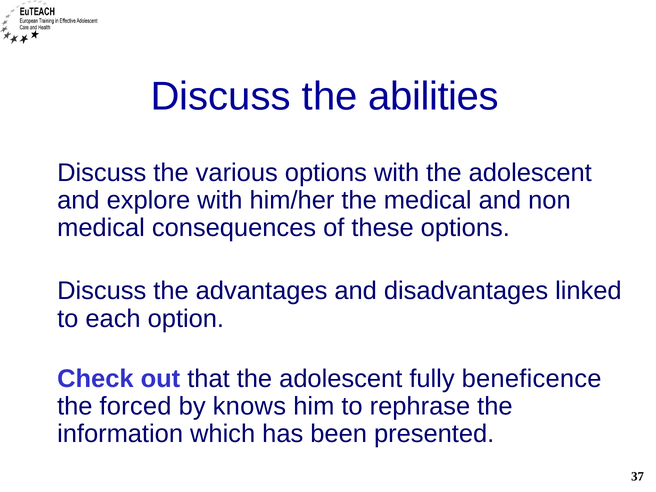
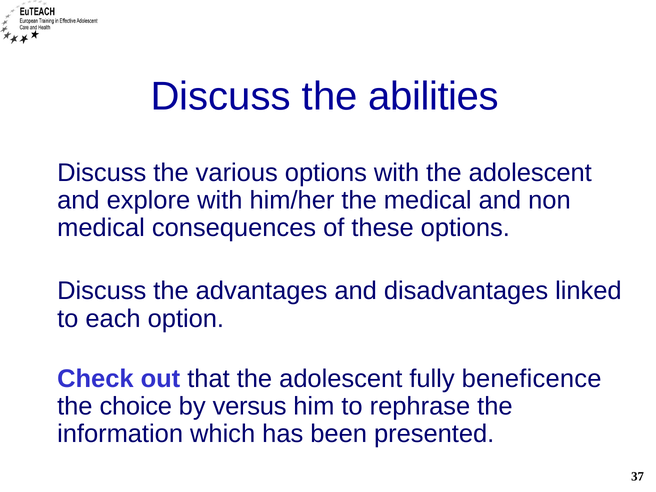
forced: forced -> choice
knows: knows -> versus
